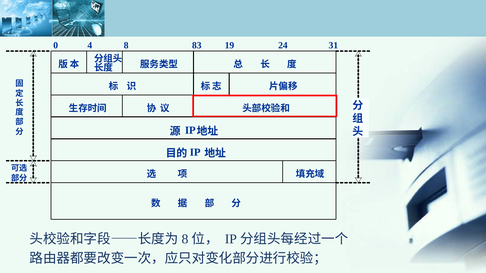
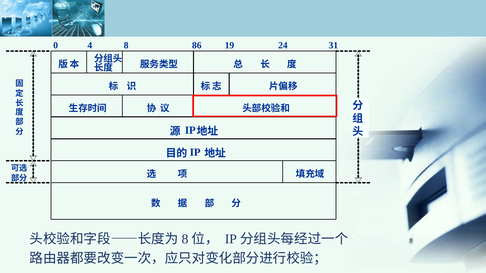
83: 83 -> 86
